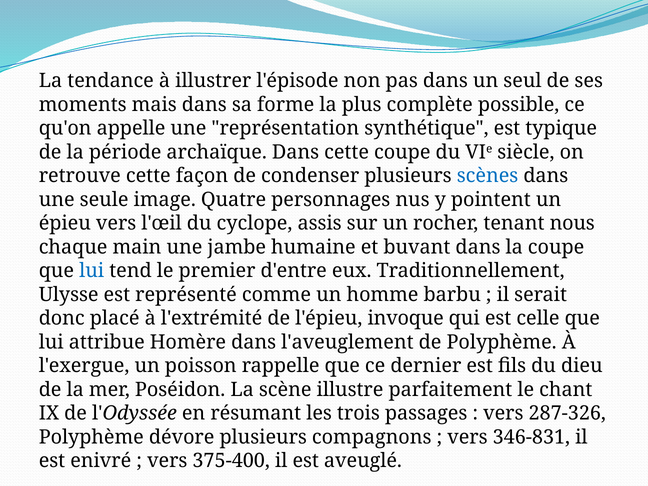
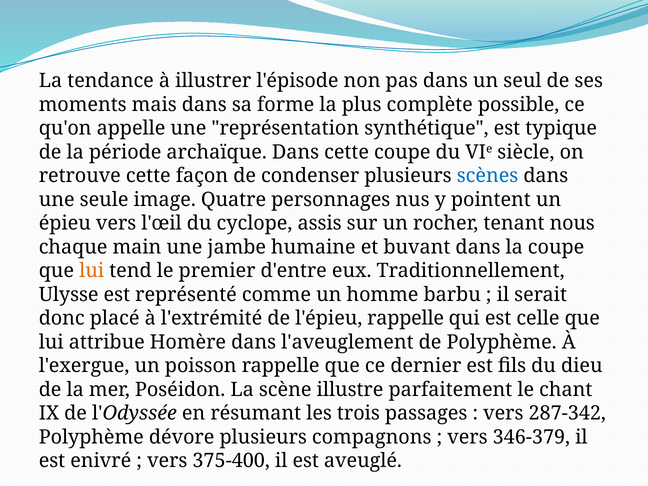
lui at (92, 271) colour: blue -> orange
l'épieu invoque: invoque -> rappelle
287-326: 287-326 -> 287-342
346-831: 346-831 -> 346-379
